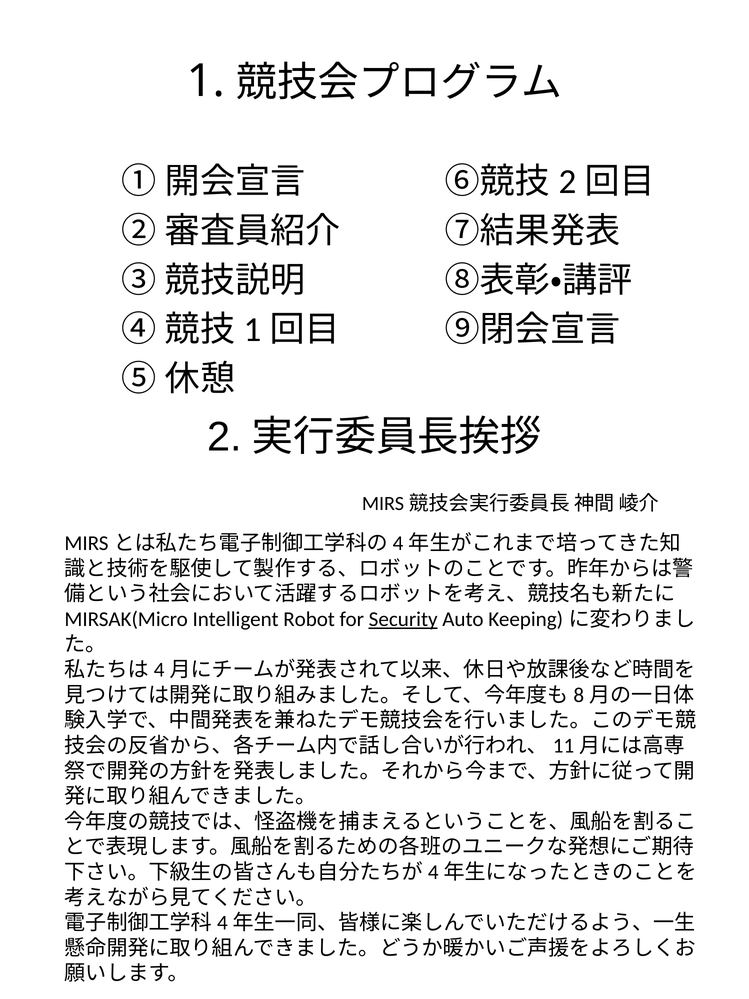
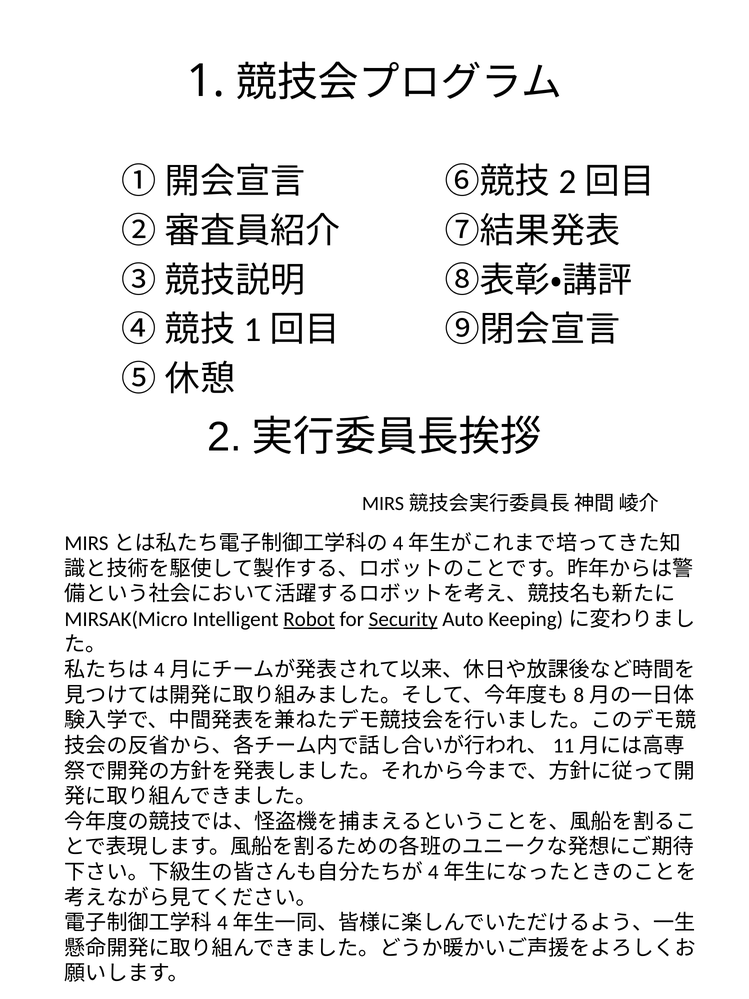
Robot underline: none -> present
